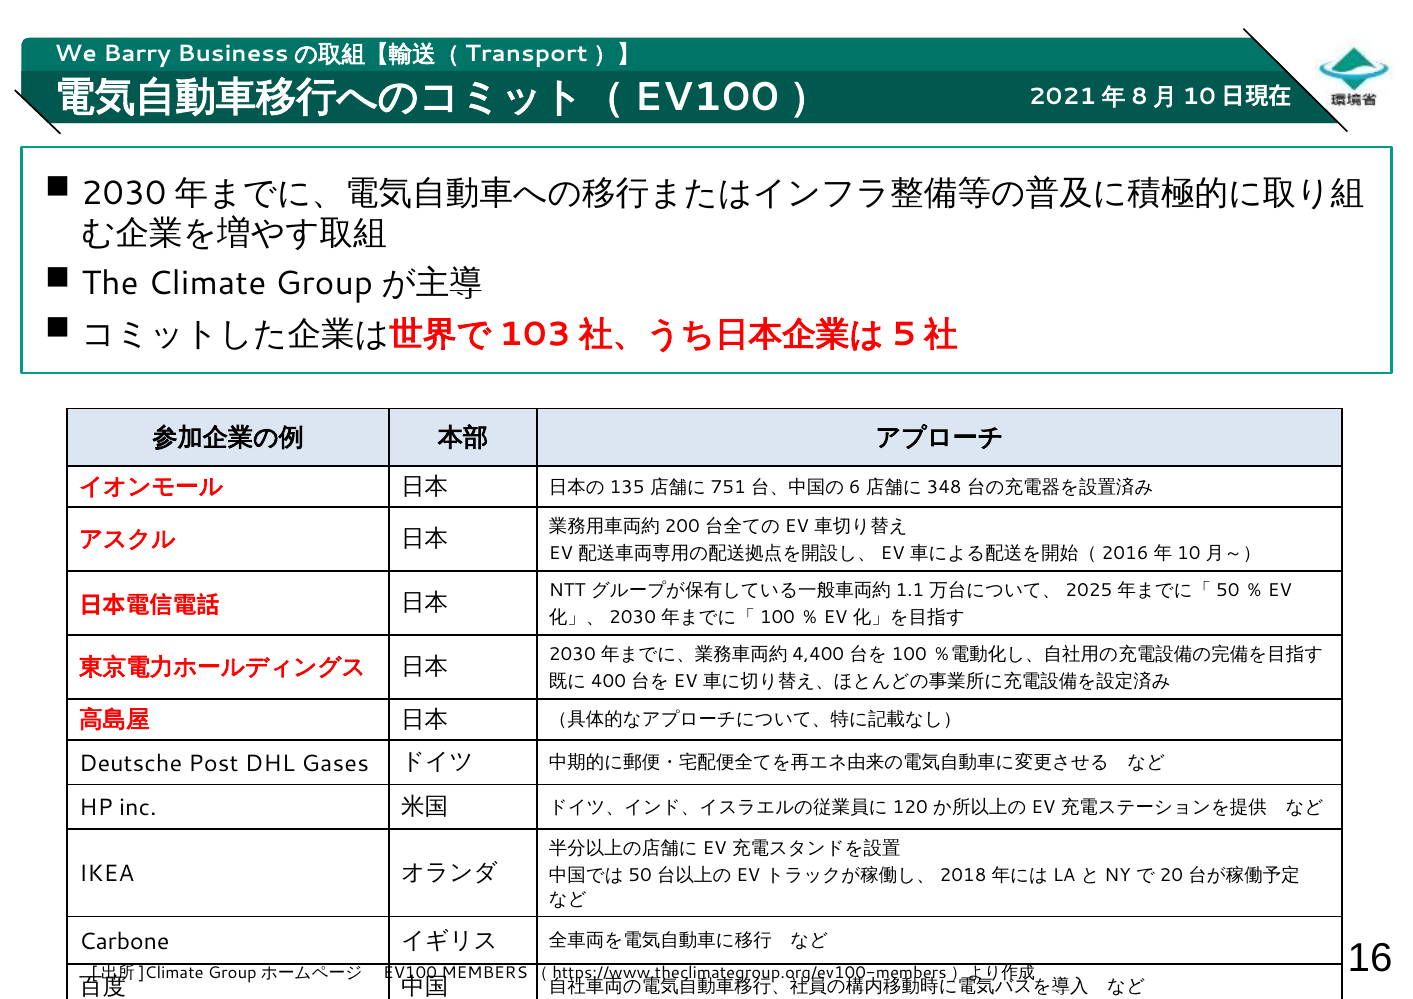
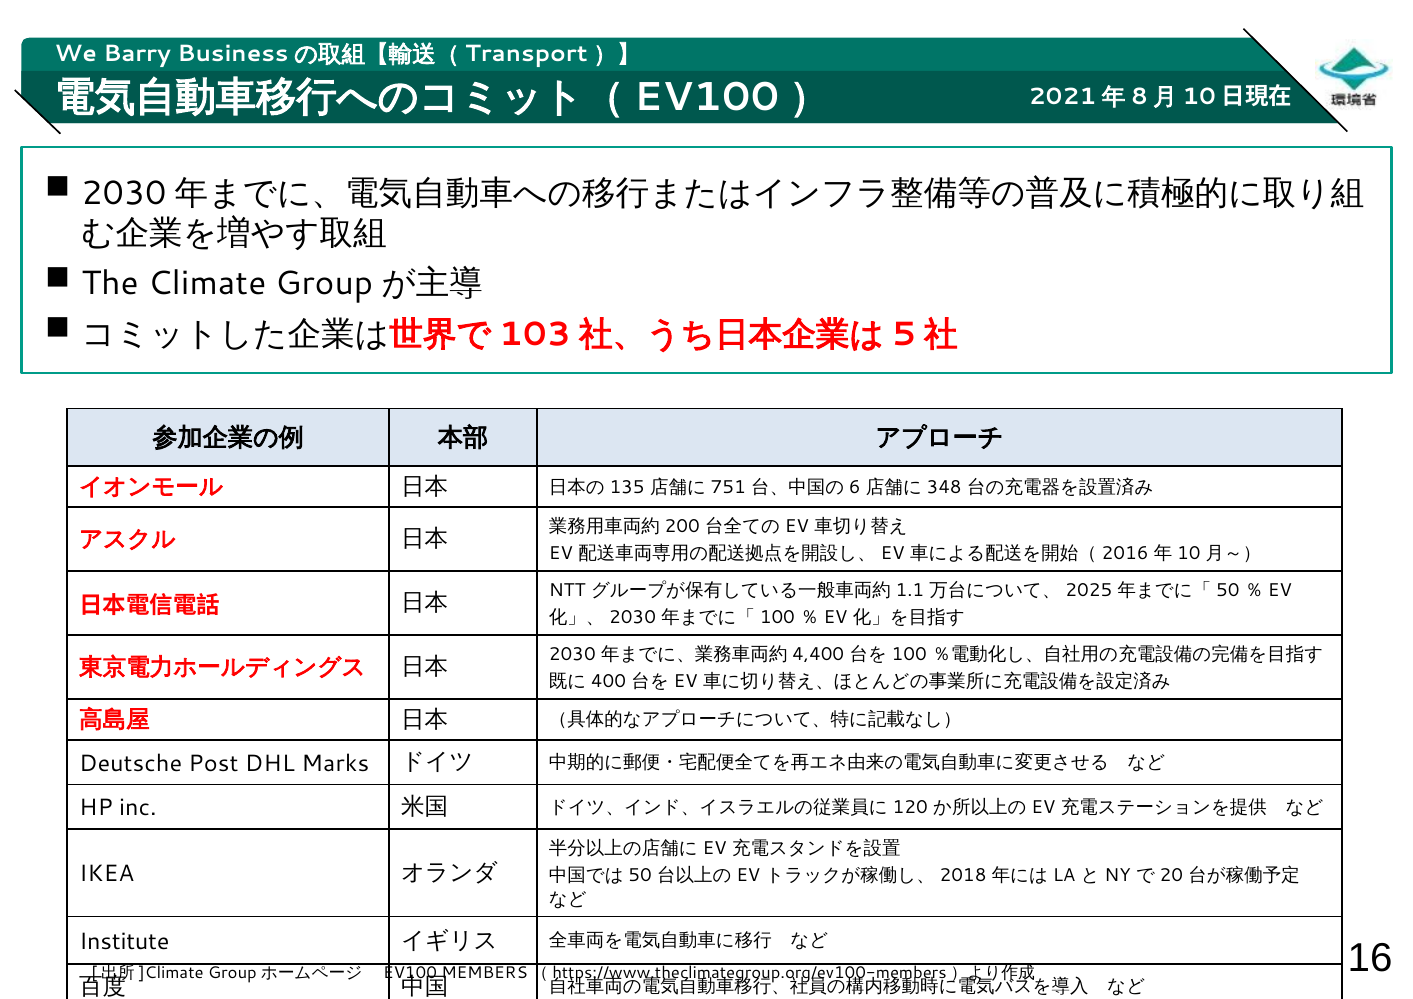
Gases: Gases -> Marks
Carbone: Carbone -> Institute
